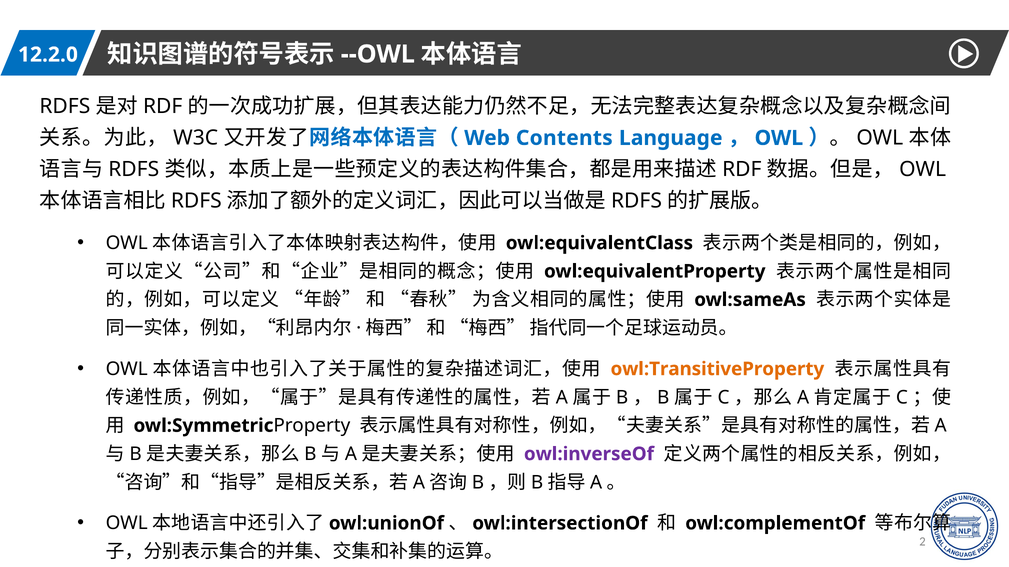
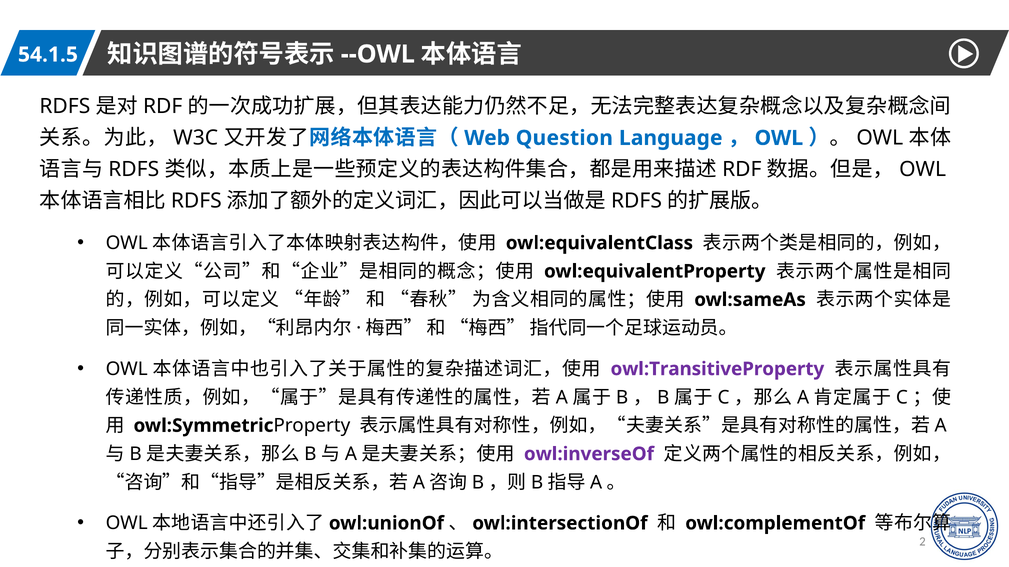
12.2.0: 12.2.0 -> 54.1.5
Contents: Contents -> Question
owl:TransitiveProperty colour: orange -> purple
